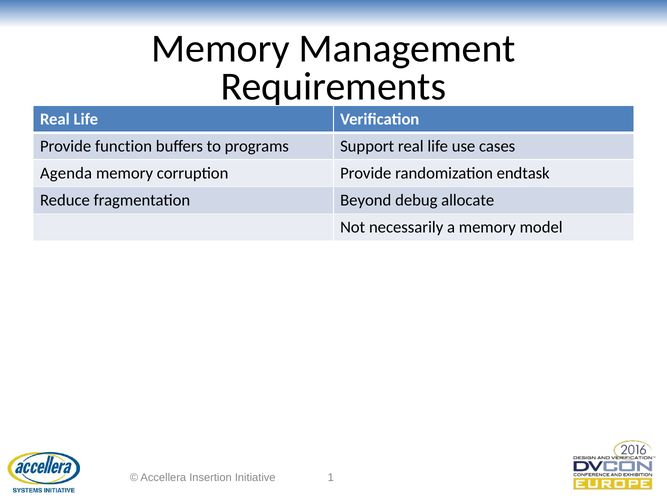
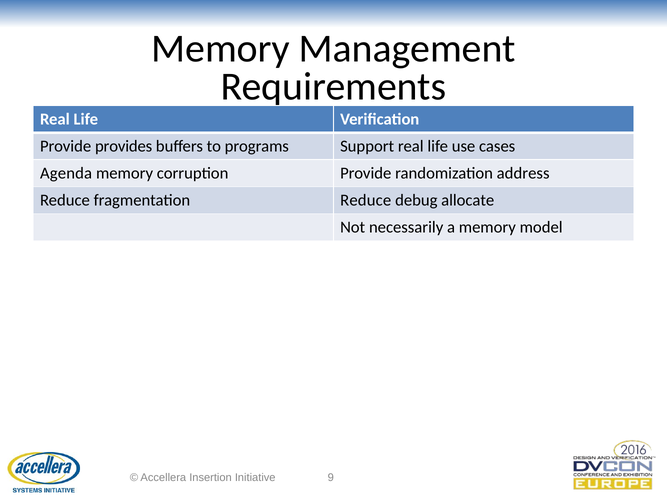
function: function -> provides
endtask: endtask -> address
fragmentation Beyond: Beyond -> Reduce
1: 1 -> 9
